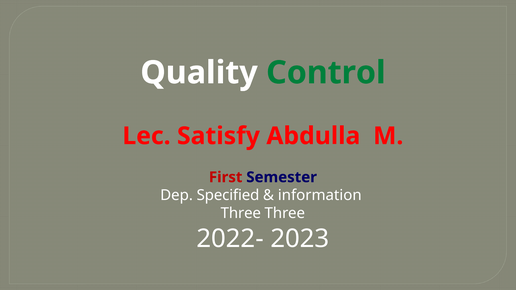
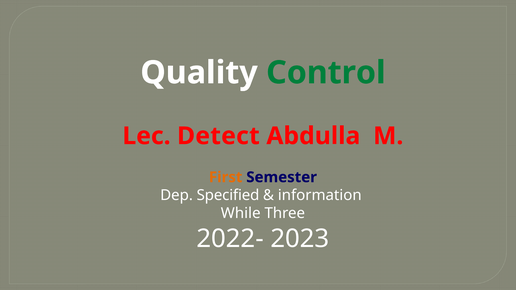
Satisfy: Satisfy -> Detect
First colour: red -> orange
Three at (241, 214): Three -> While
